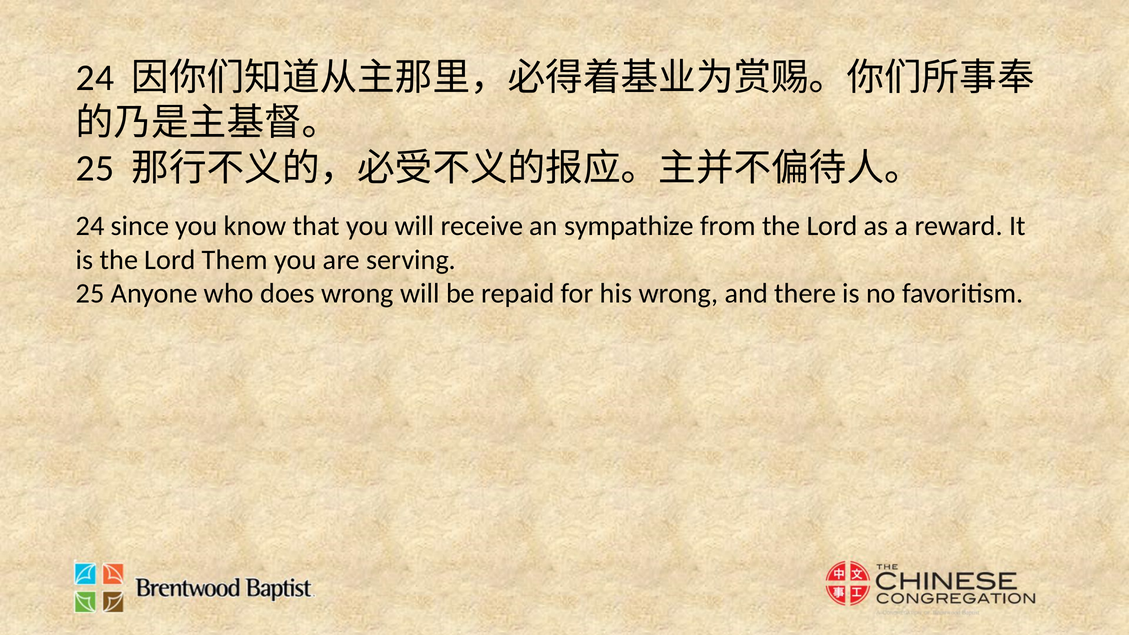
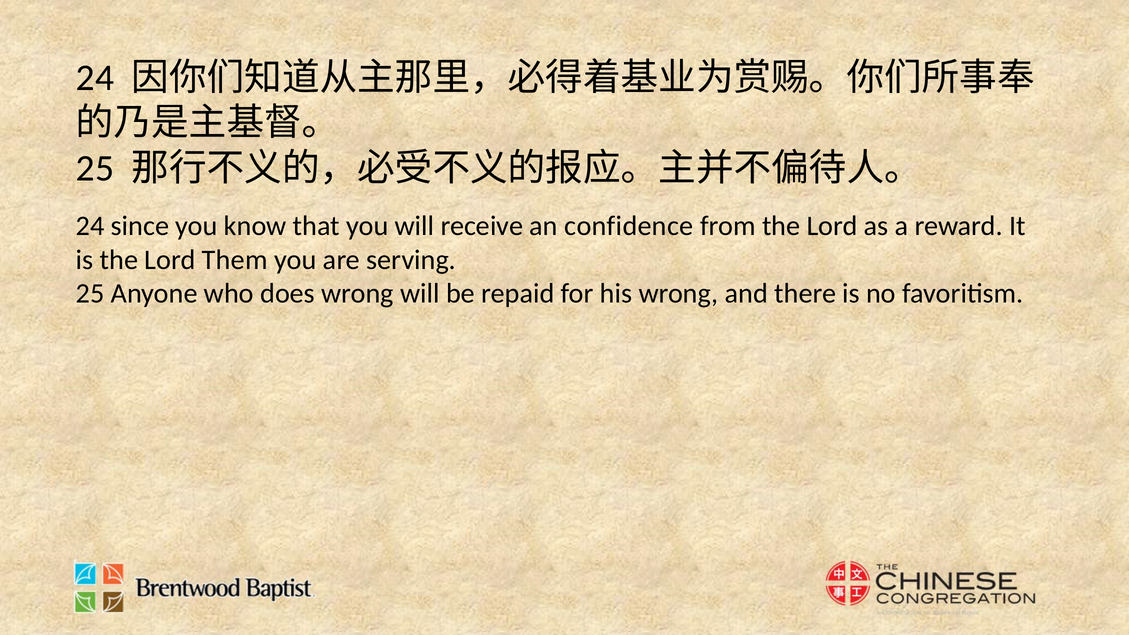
sympathize: sympathize -> confidence
